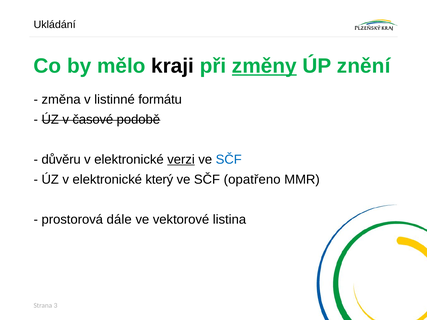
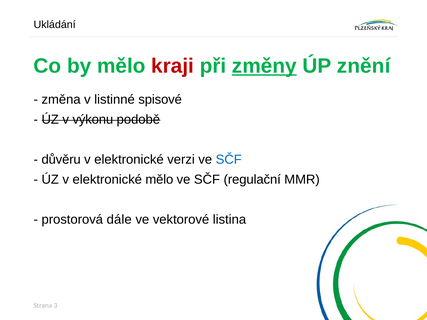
kraji colour: black -> red
formátu: formátu -> spisové
časové: časové -> výkonu
verzi underline: present -> none
elektronické který: který -> mělo
opatřeno: opatřeno -> regulační
